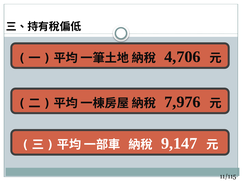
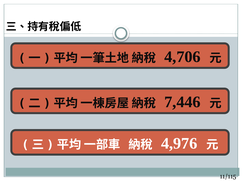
7,976: 7,976 -> 7,446
9,147: 9,147 -> 4,976
